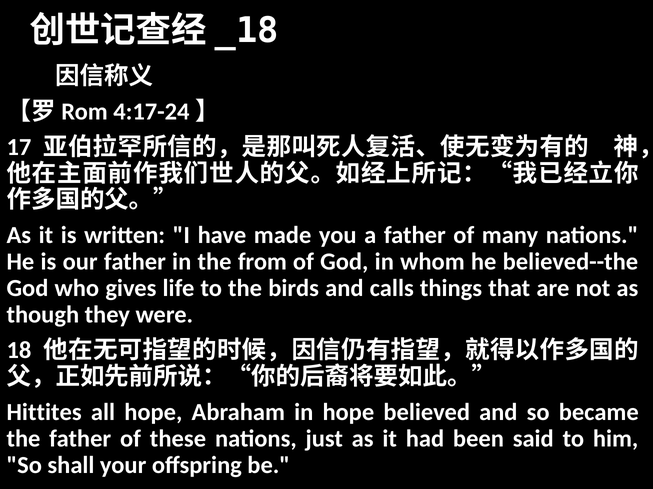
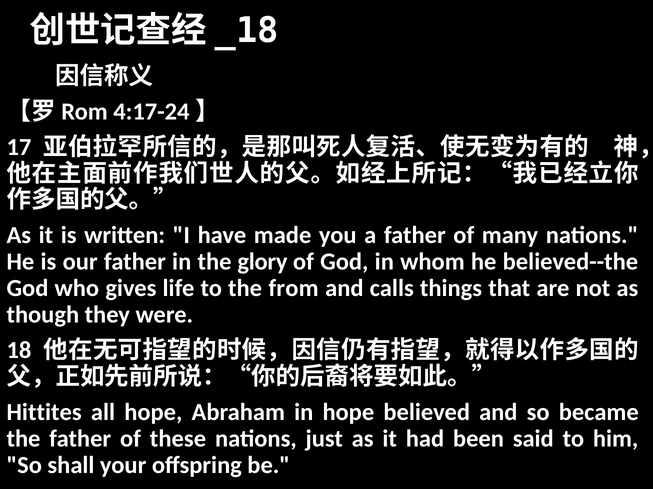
from: from -> glory
birds: birds -> from
